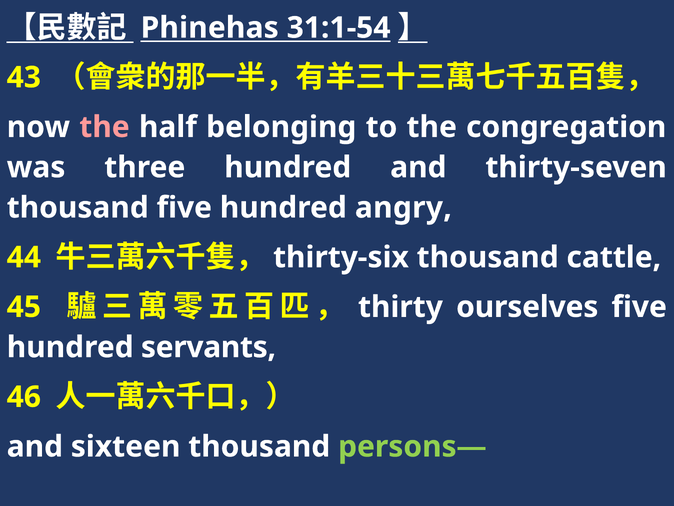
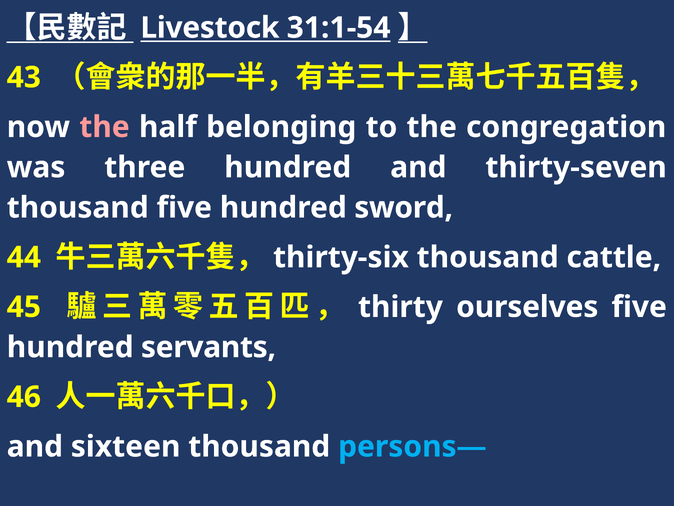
Phinehas: Phinehas -> Livestock
angry: angry -> sword
persons— colour: light green -> light blue
